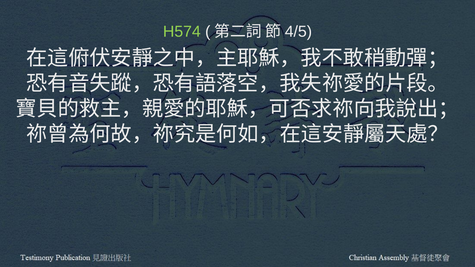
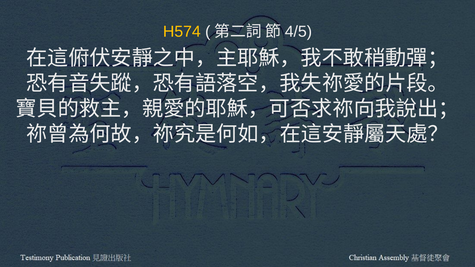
H574 colour: light green -> yellow
